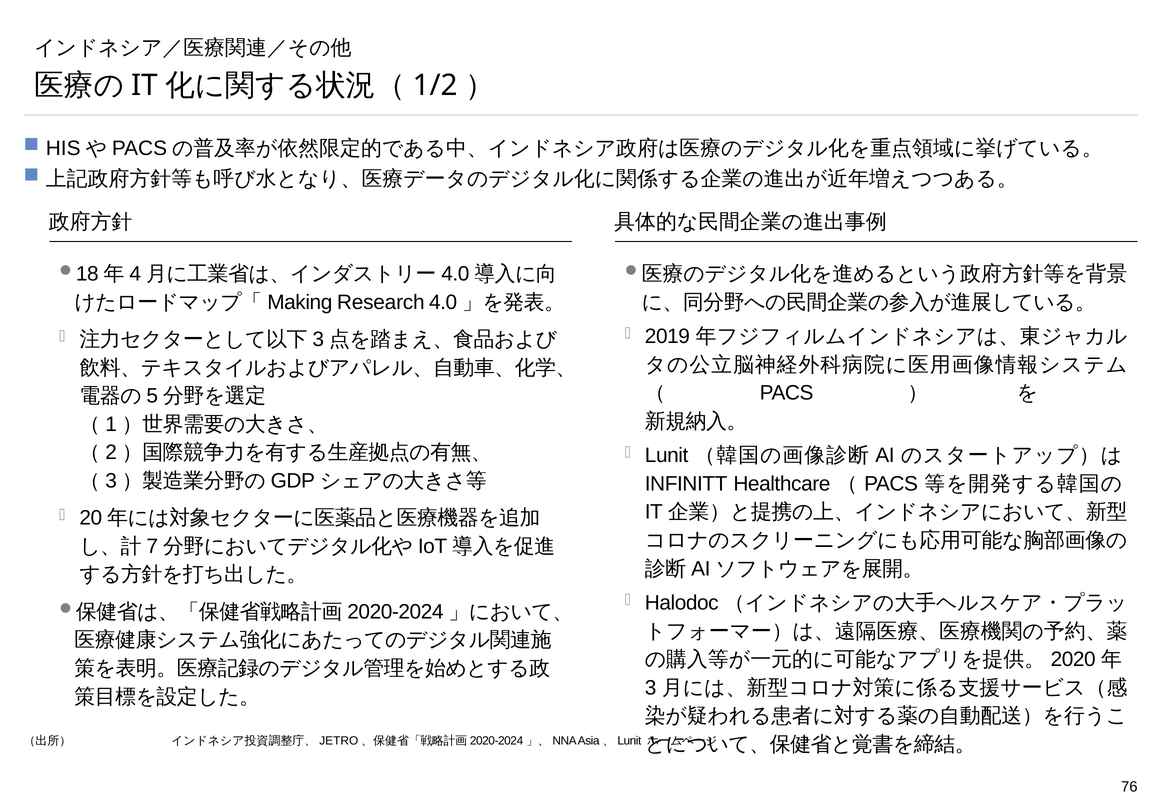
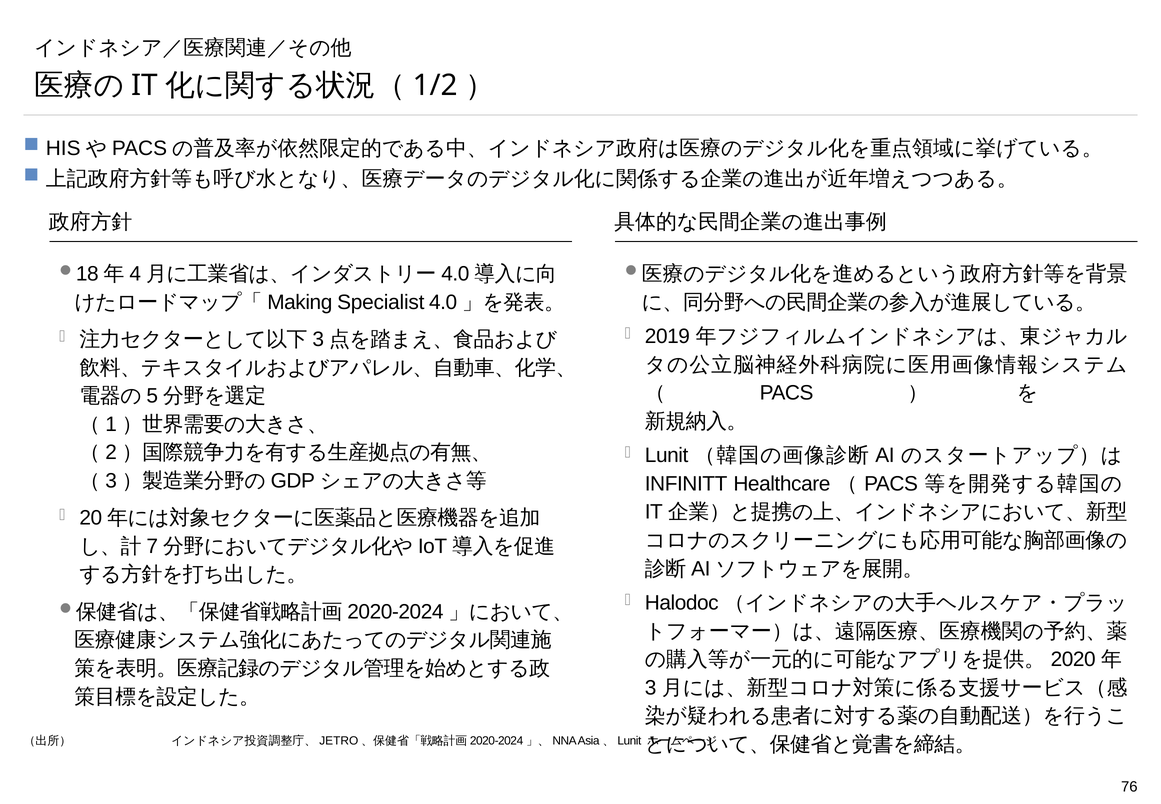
Research: Research -> Specialist
